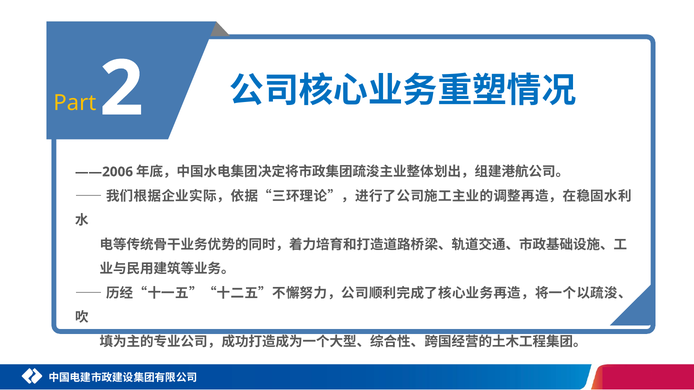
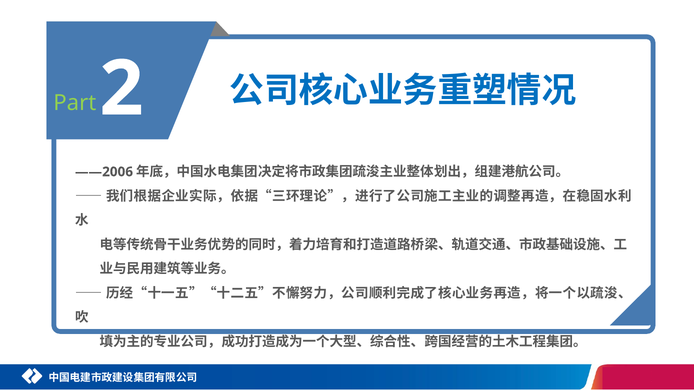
Part colour: yellow -> light green
